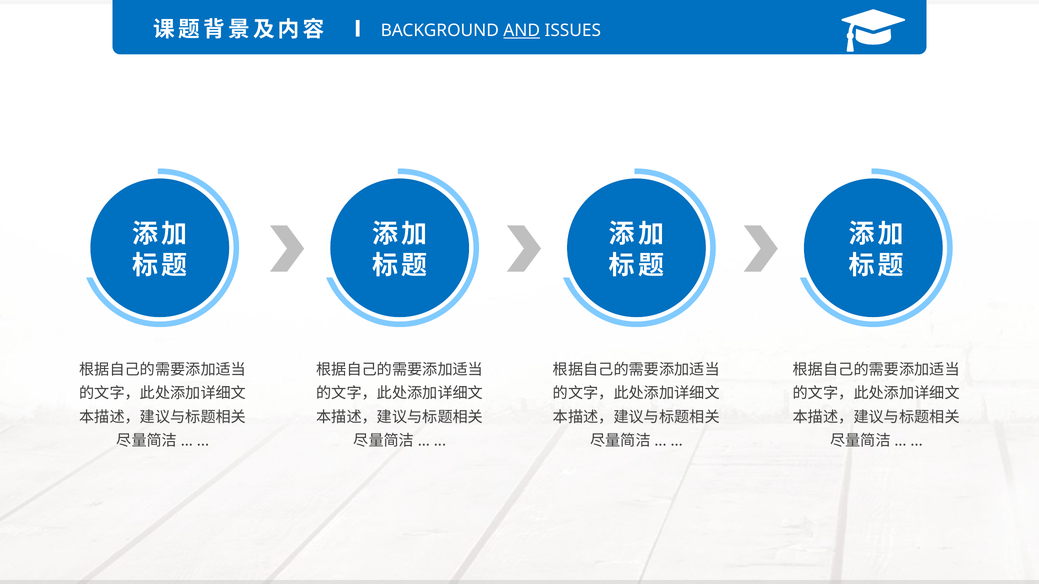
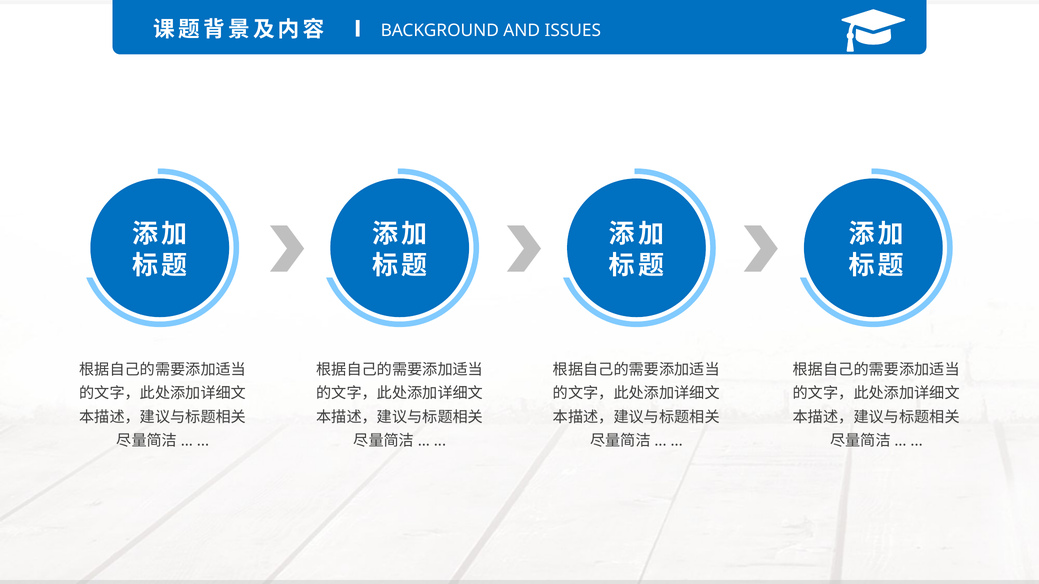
AND underline: present -> none
